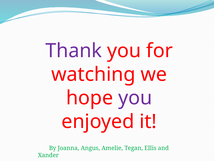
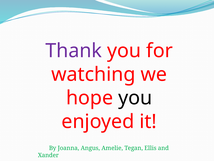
you at (135, 98) colour: purple -> black
